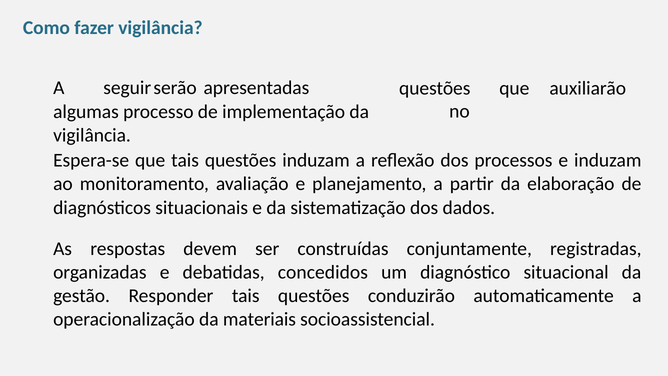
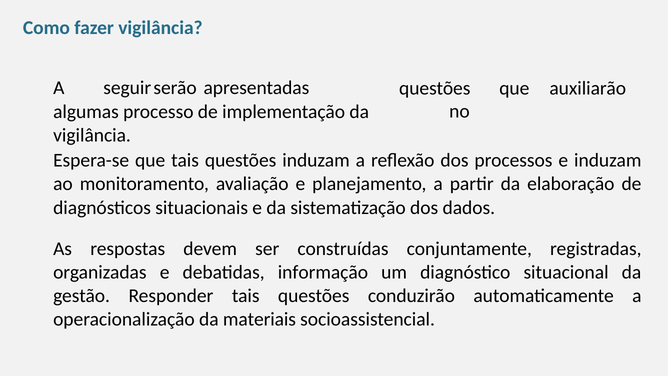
concedidos: concedidos -> informação
